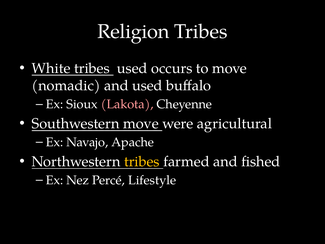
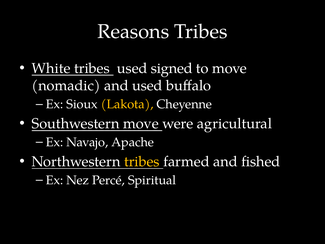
Religion: Religion -> Reasons
occurs: occurs -> signed
Lakota colour: pink -> yellow
Lifestyle: Lifestyle -> Spiritual
